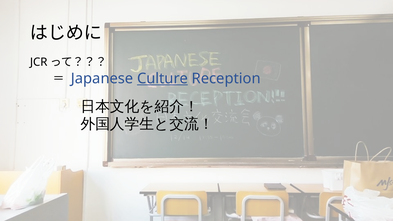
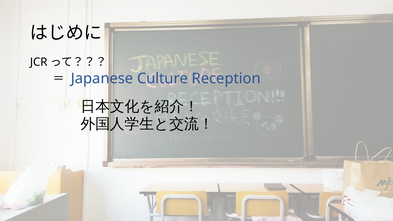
Culture underline: present -> none
